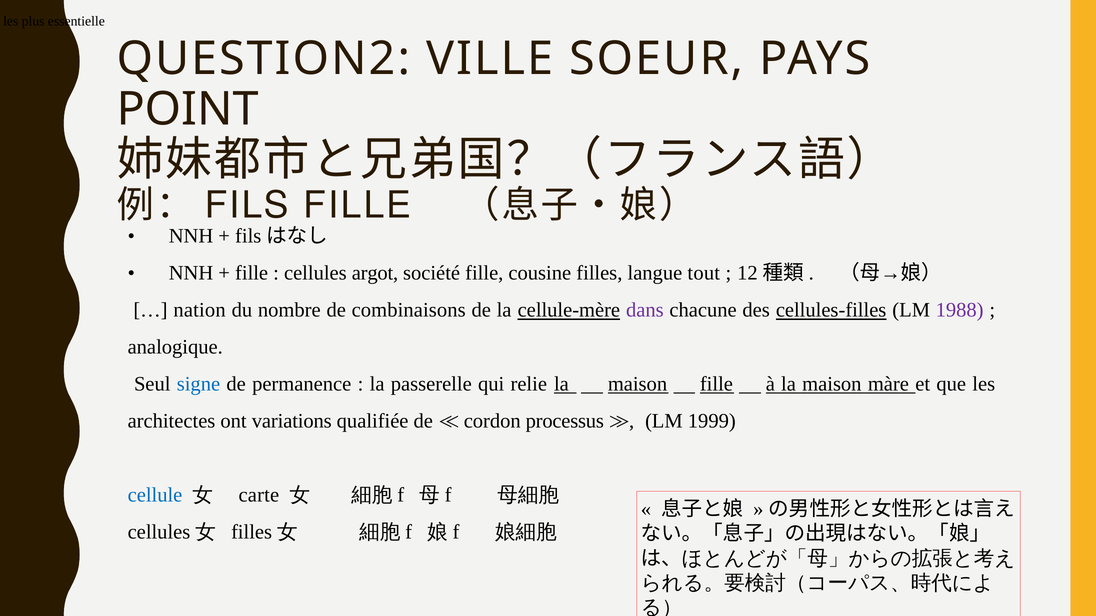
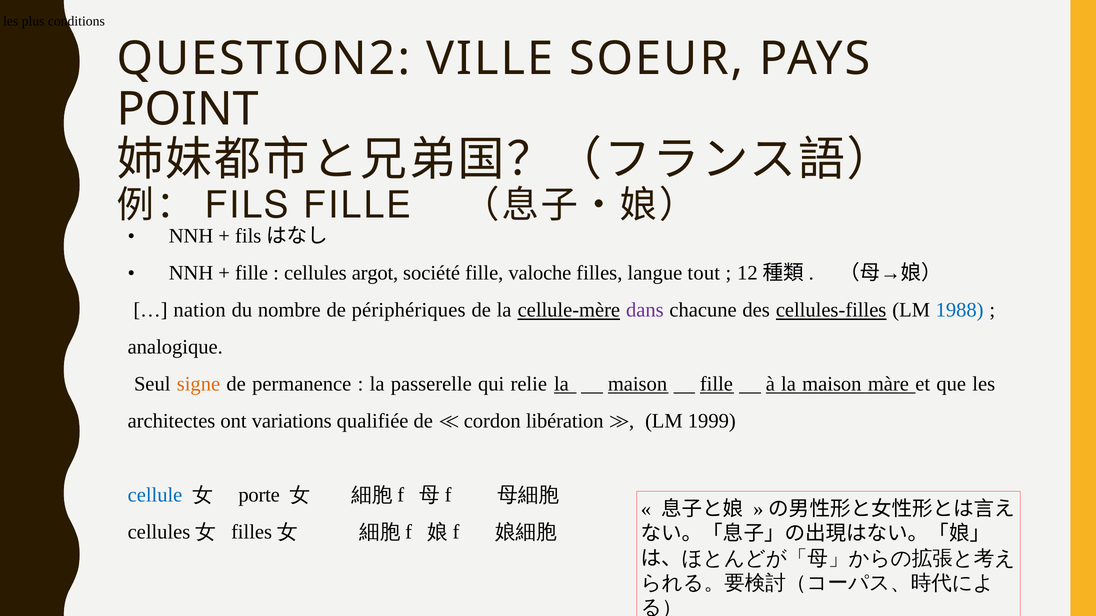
essentielle: essentielle -> conditions
cousine: cousine -> valoche
de combinaisons: combinaisons -> périphériques
1988 colour: purple -> blue
signe colour: blue -> orange
processus: processus -> libération
carte: carte -> porte
